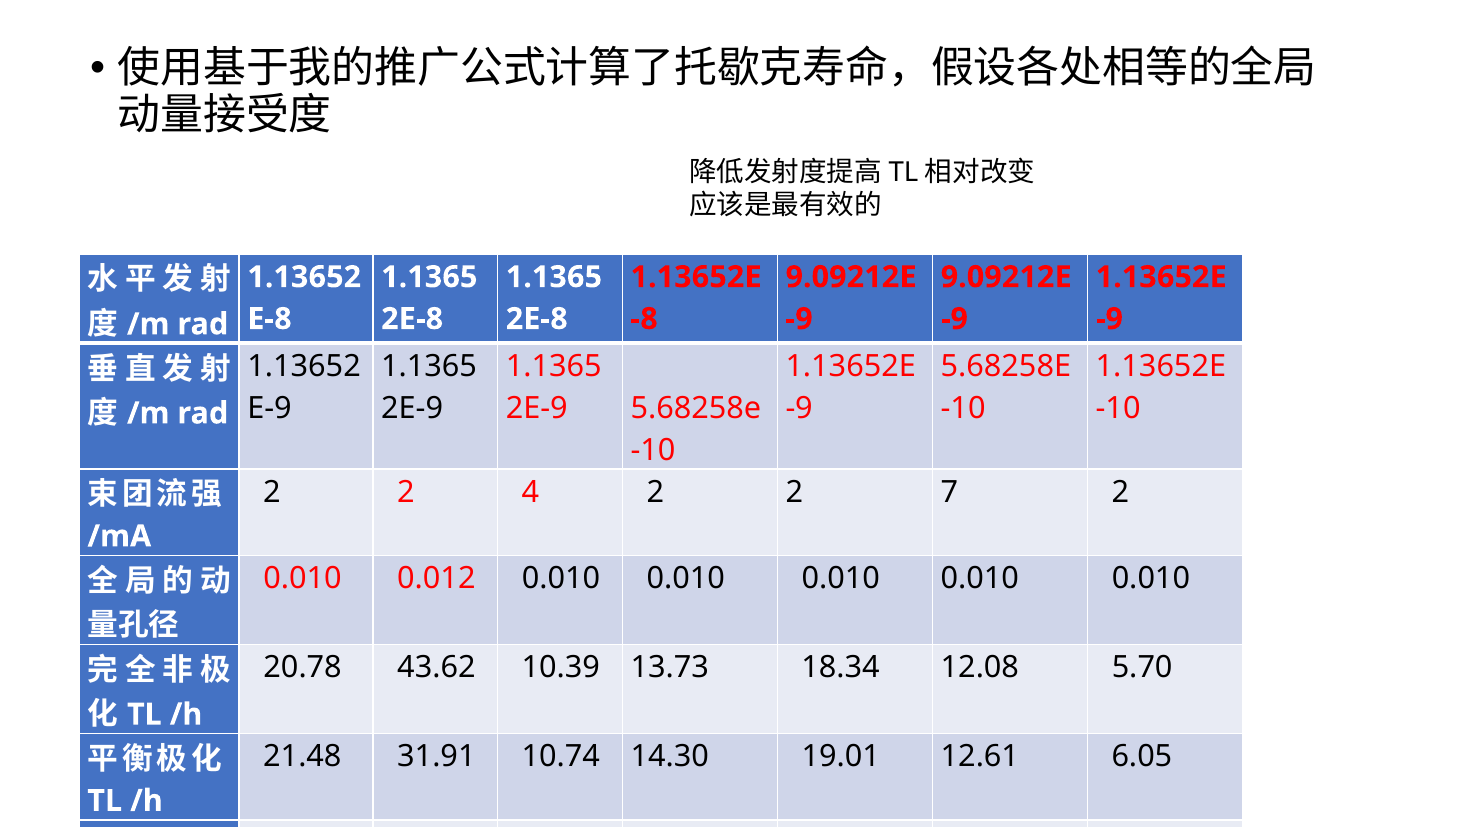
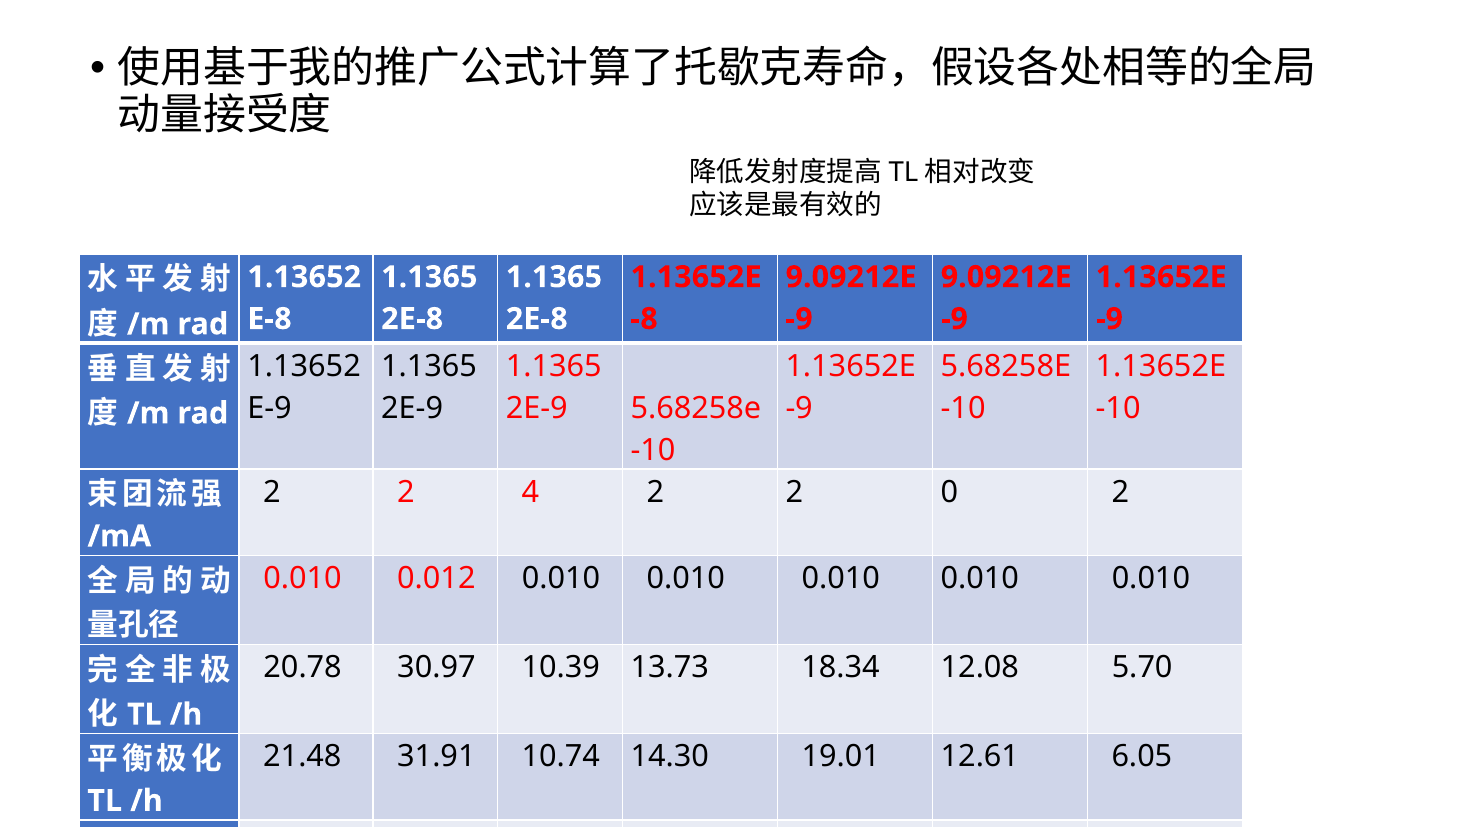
7: 7 -> 0
43.62: 43.62 -> 30.97
